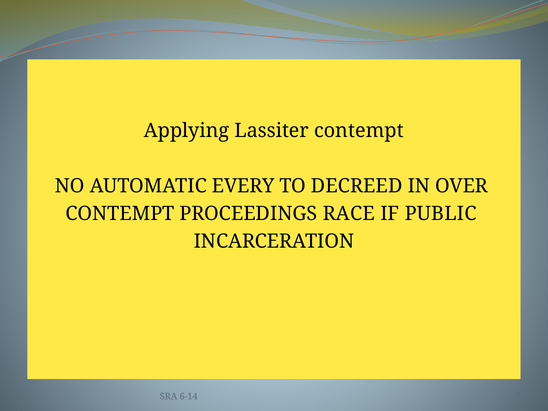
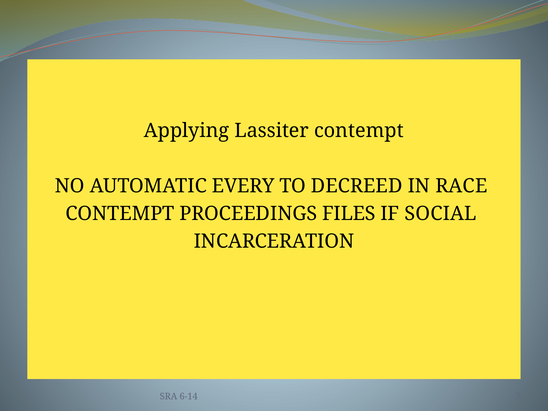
OVER: OVER -> RACE
RACE: RACE -> FILES
PUBLIC: PUBLIC -> SOCIAL
